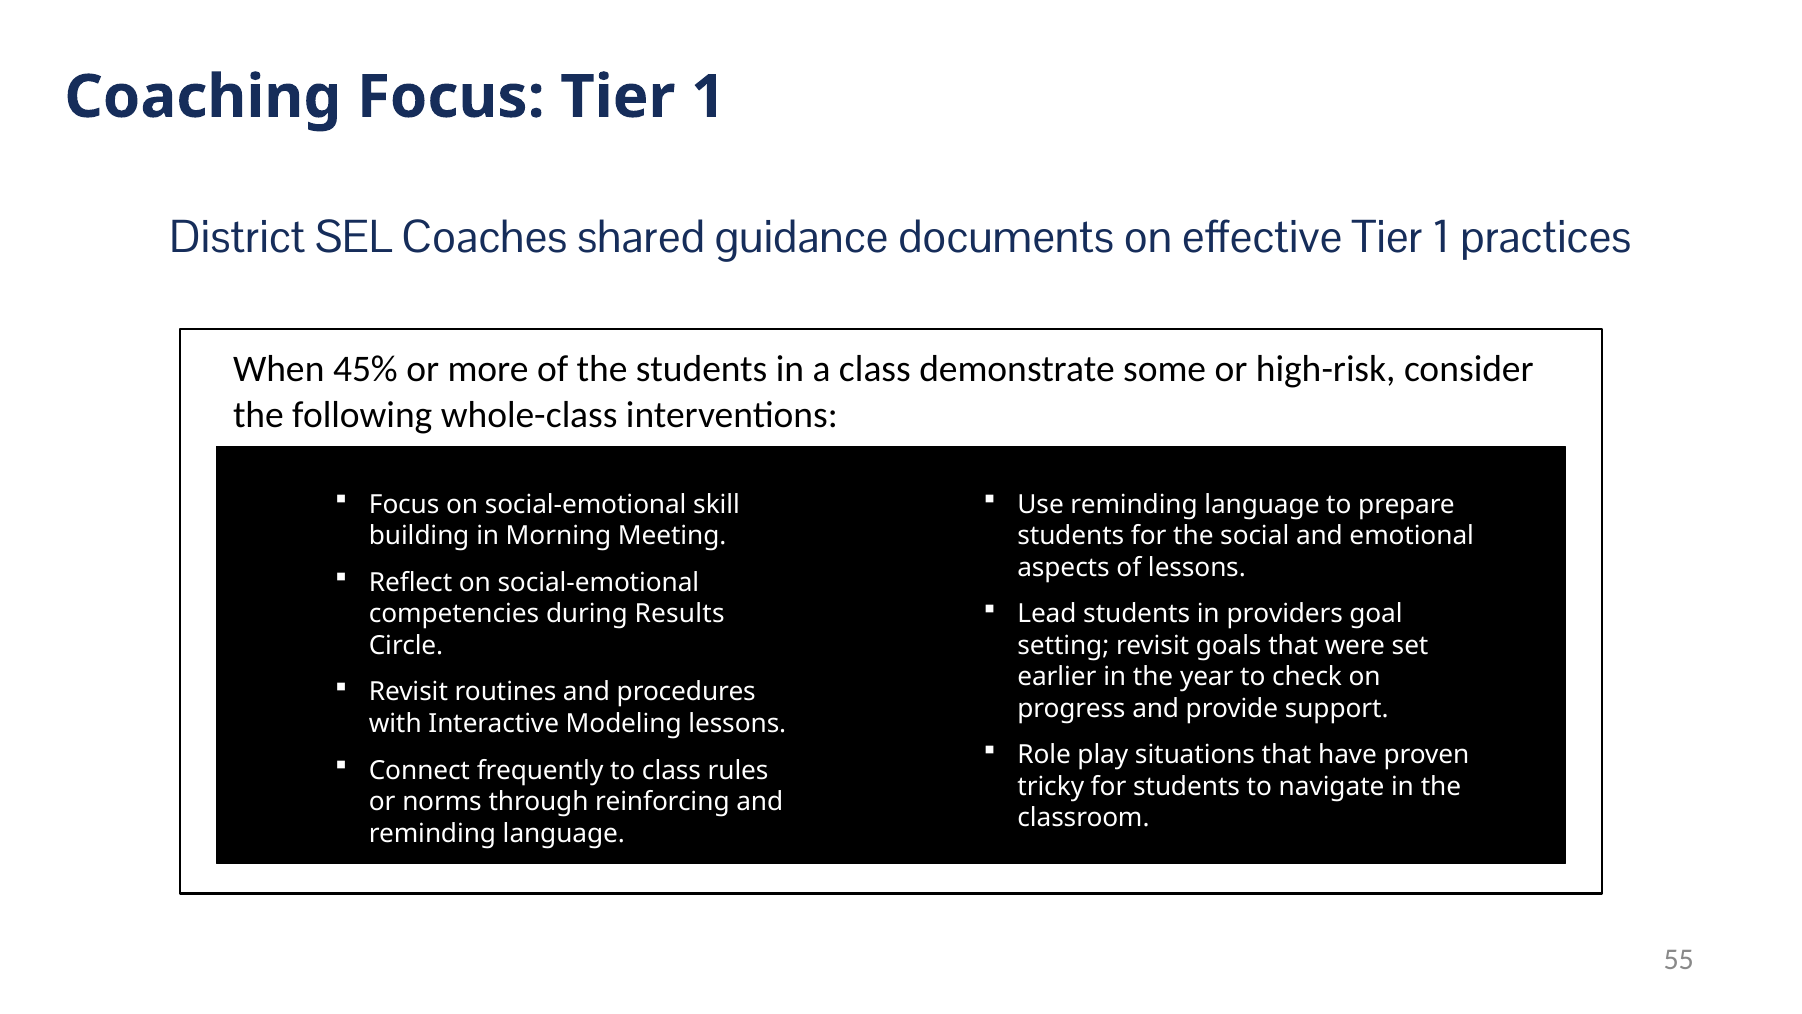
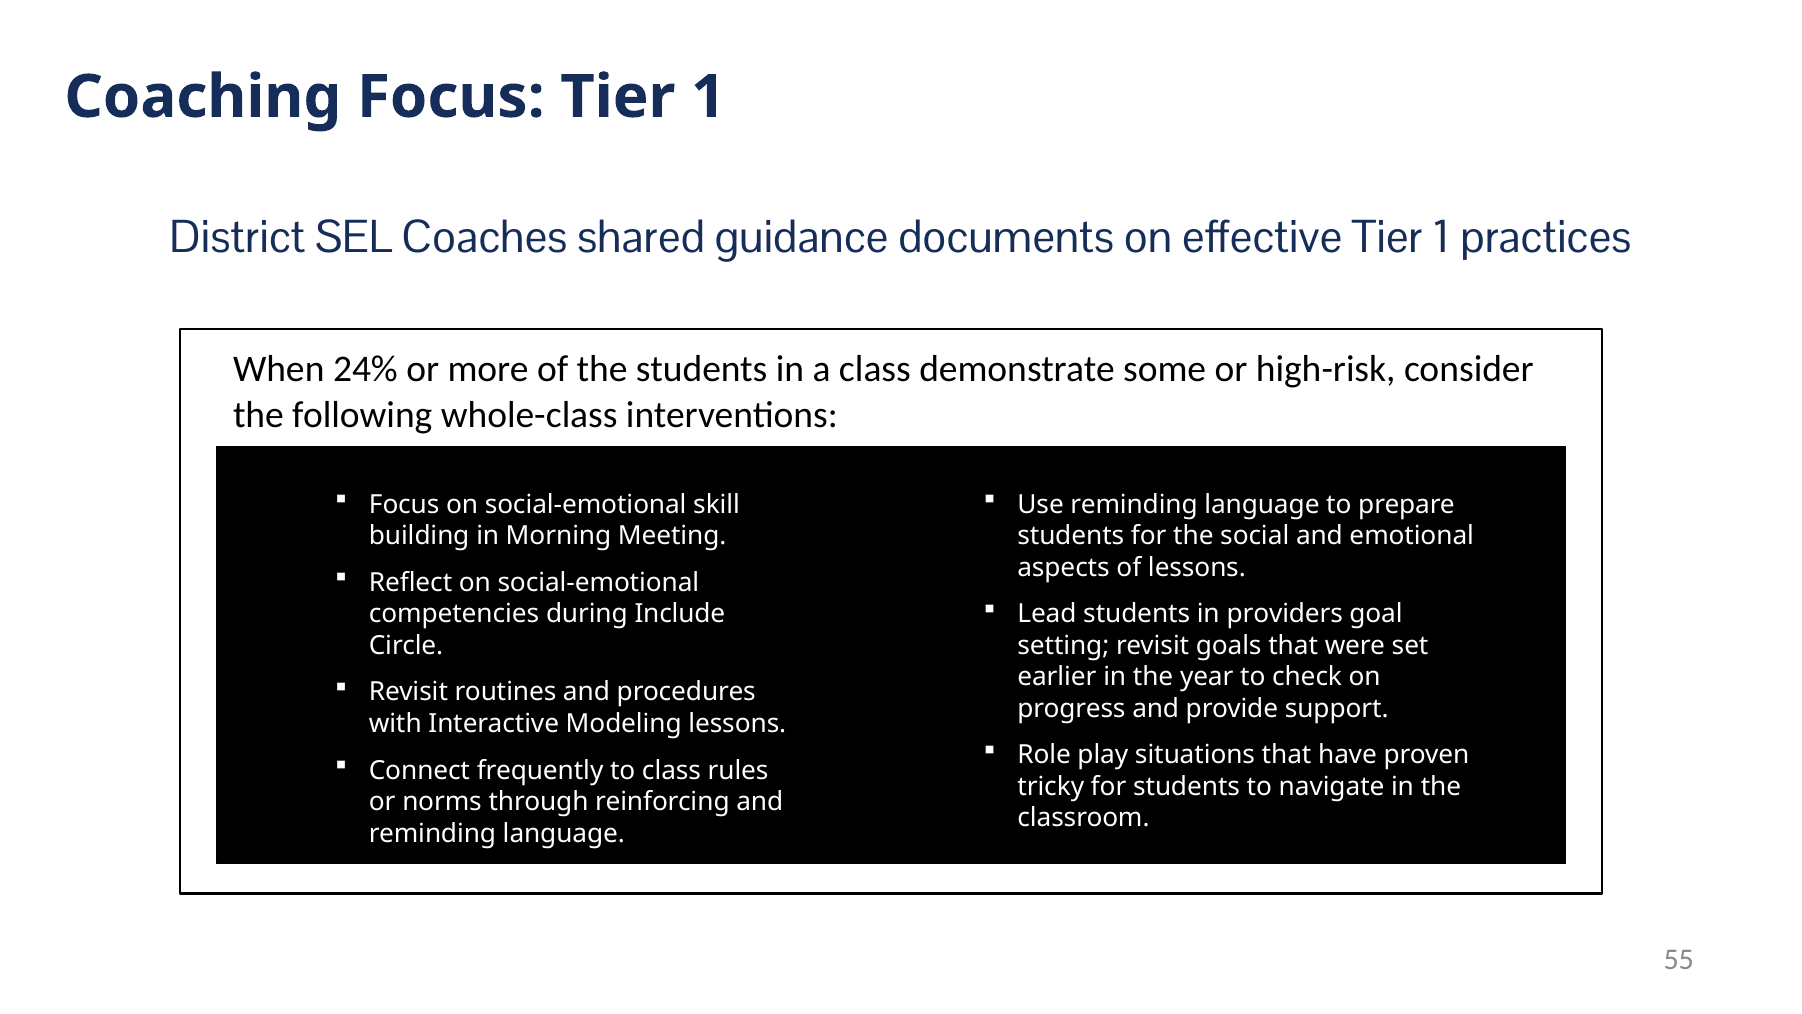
45%: 45% -> 24%
Results: Results -> Include
